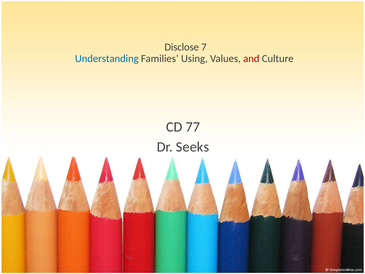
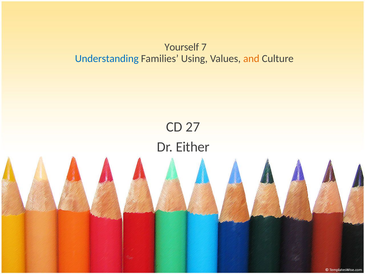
Disclose: Disclose -> Yourself
and colour: red -> orange
77: 77 -> 27
Seeks: Seeks -> Either
